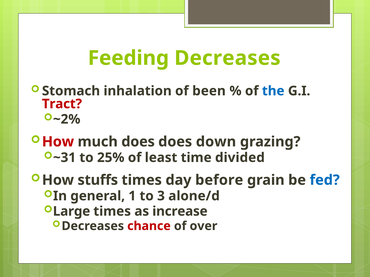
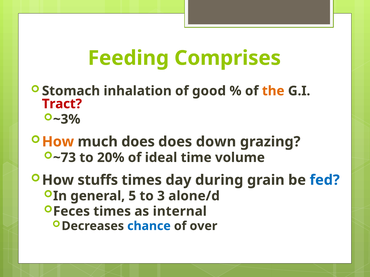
Feeding Decreases: Decreases -> Comprises
been: been -> good
the colour: blue -> orange
~2%: ~2% -> ~3%
How at (58, 142) colour: red -> orange
~31: ~31 -> ~73
25%: 25% -> 20%
least: least -> ideal
divided: divided -> volume
before: before -> during
1: 1 -> 5
Large: Large -> Feces
increase: increase -> internal
chance colour: red -> blue
